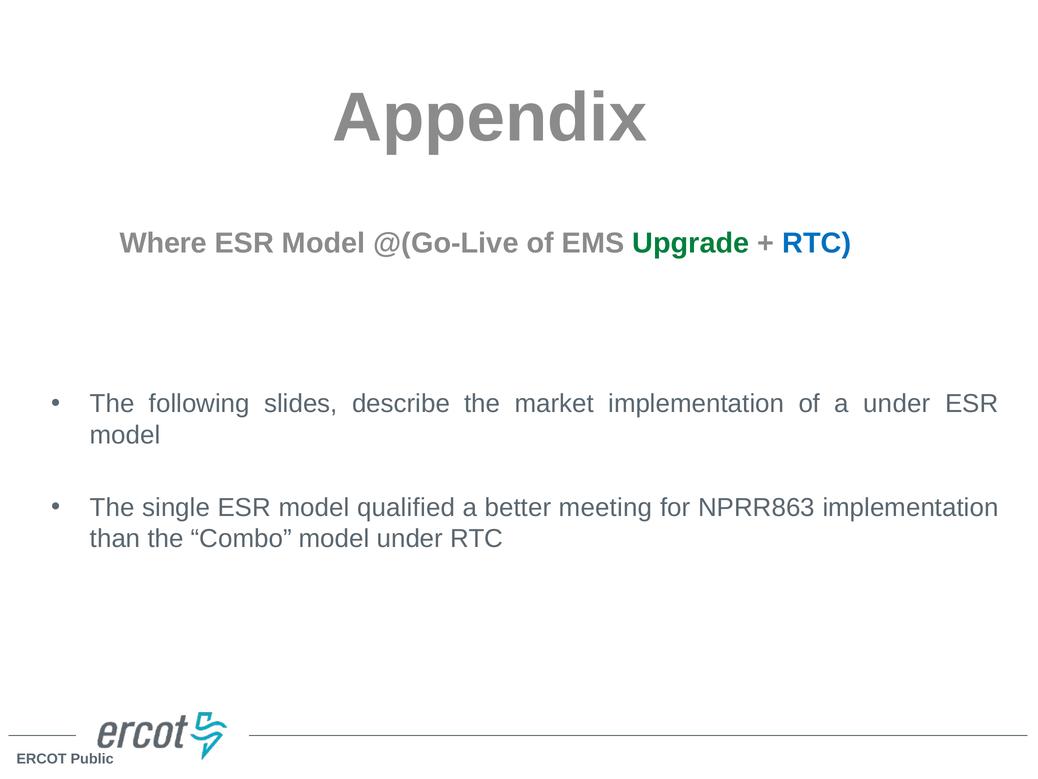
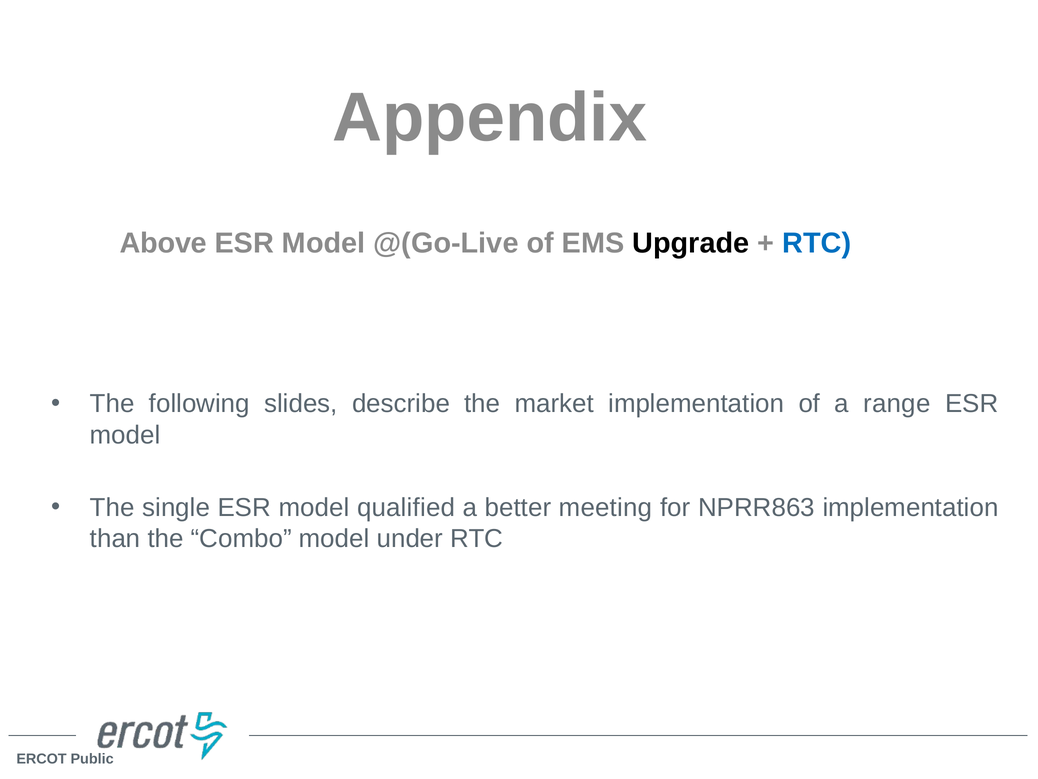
Where: Where -> Above
Upgrade colour: green -> black
a under: under -> range
